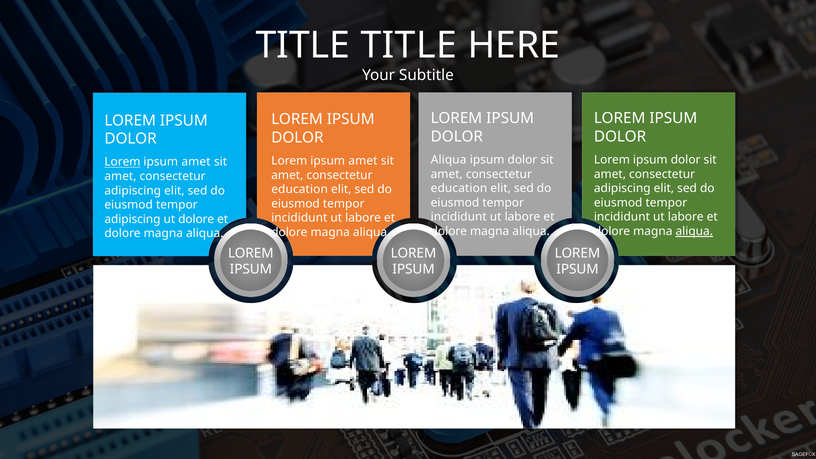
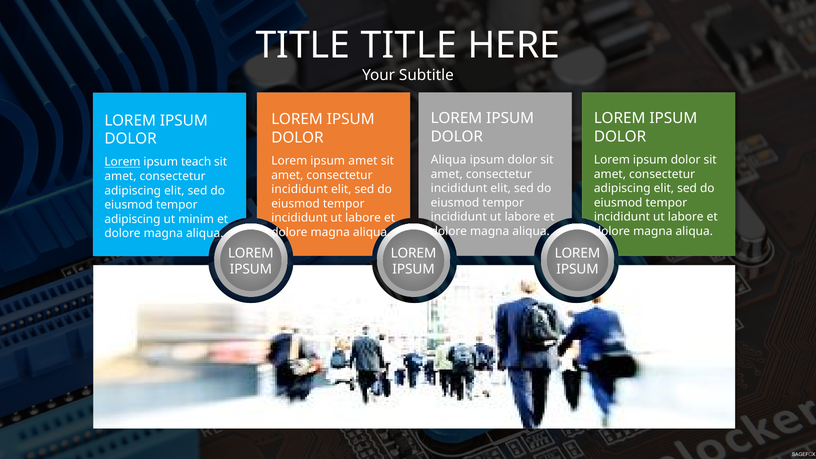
amet at (196, 162): amet -> teach
education at (459, 188): education -> incididunt
education at (300, 189): education -> incididunt
ut dolore: dolore -> minim
aliqua at (694, 231) underline: present -> none
